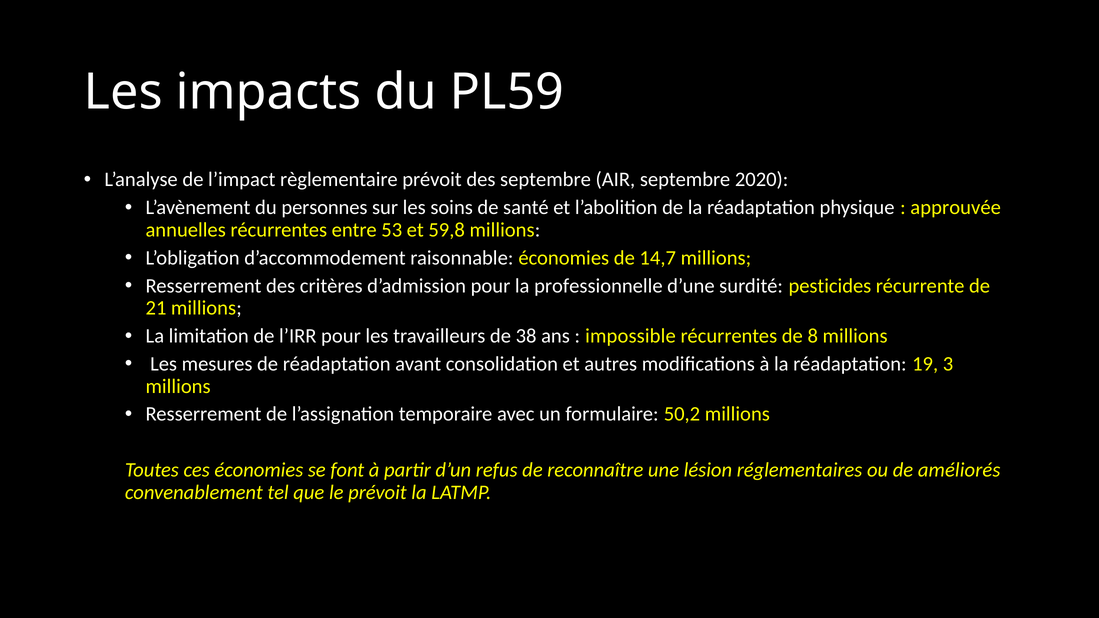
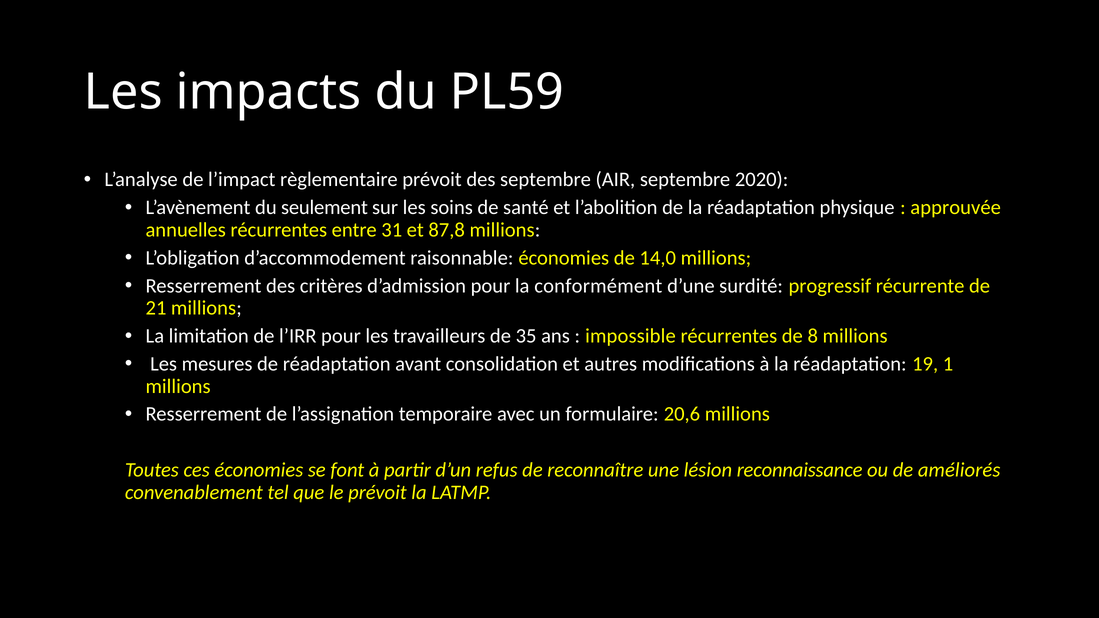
personnes: personnes -> seulement
53: 53 -> 31
59,8: 59,8 -> 87,8
14,7: 14,7 -> 14,0
professionnelle: professionnelle -> conformément
pesticides: pesticides -> progressif
38: 38 -> 35
3: 3 -> 1
50,2: 50,2 -> 20,6
réglementaires: réglementaires -> reconnaissance
